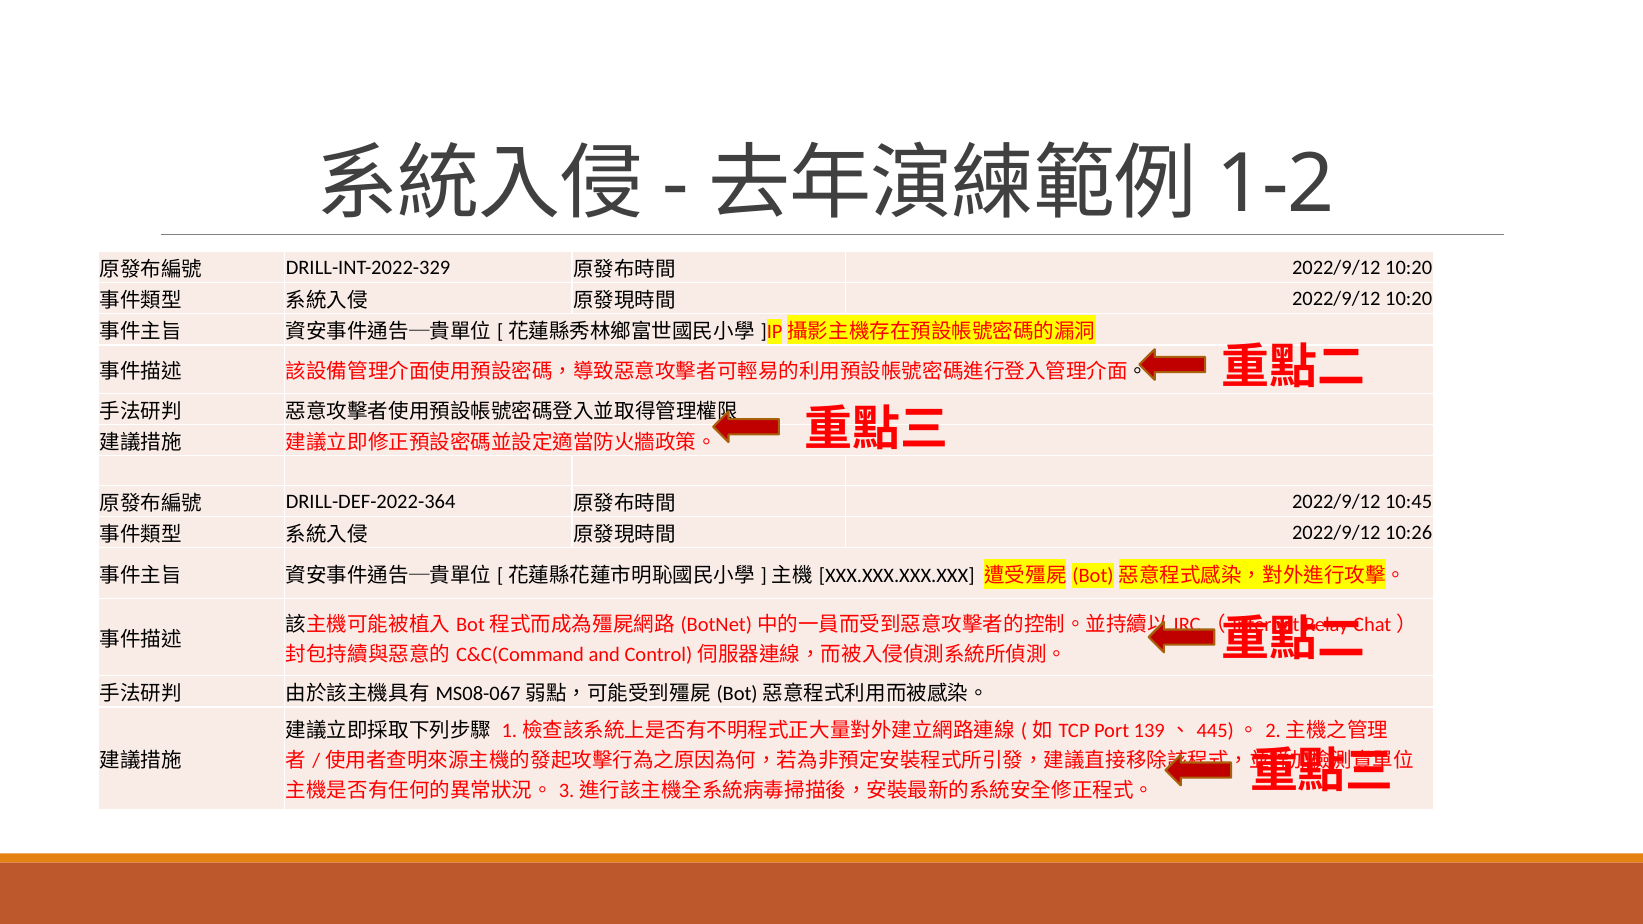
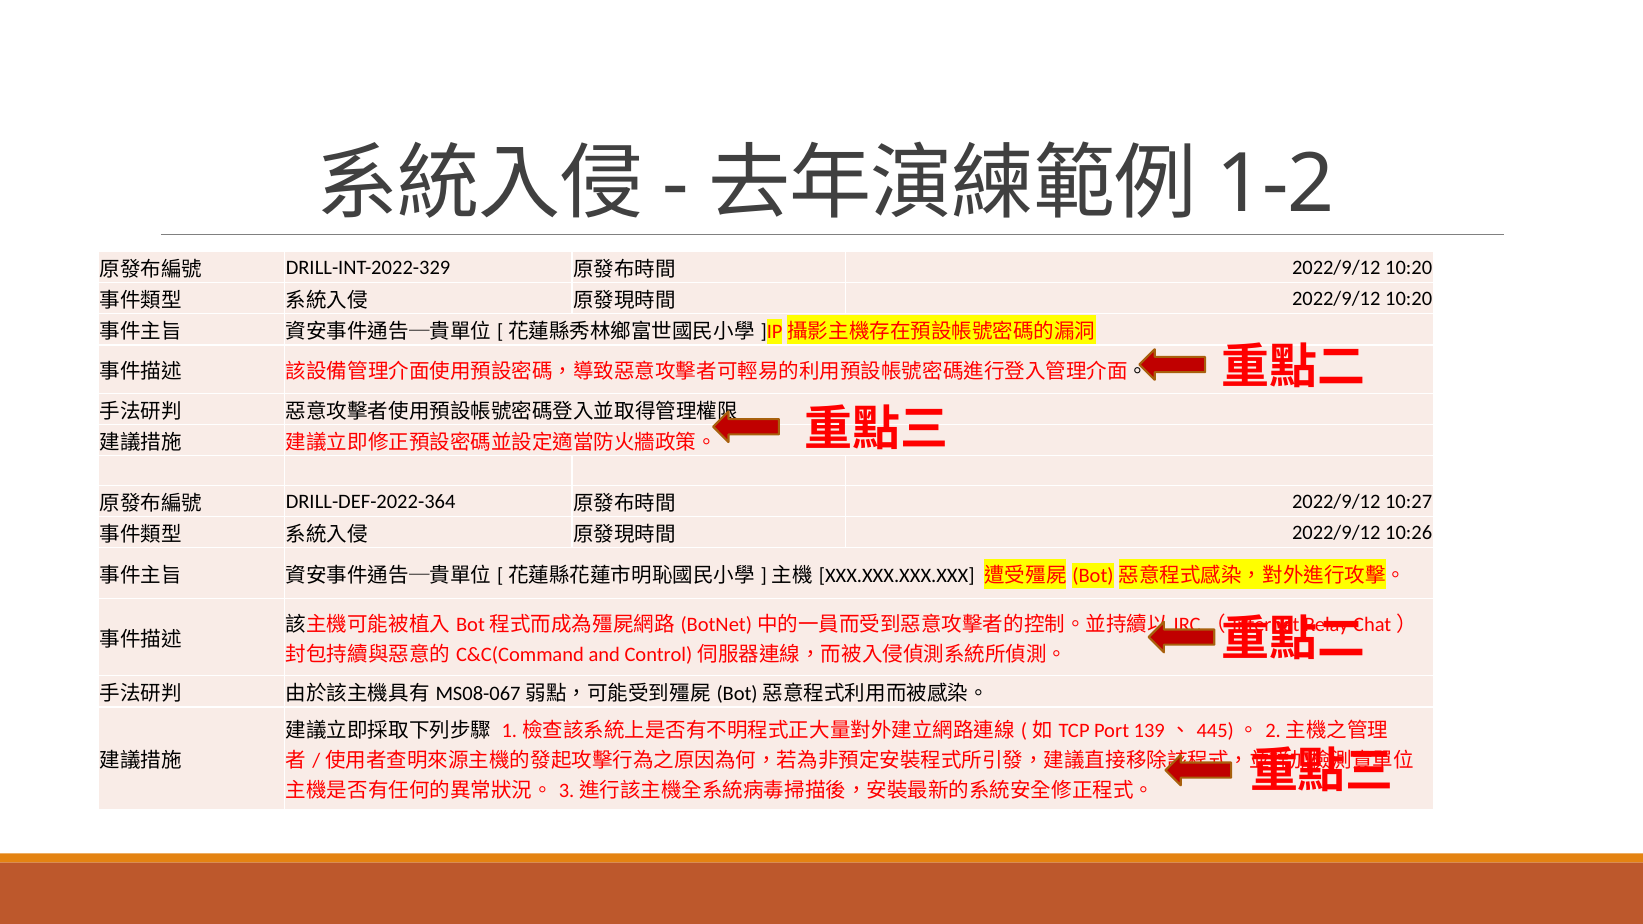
10:45: 10:45 -> 10:27
